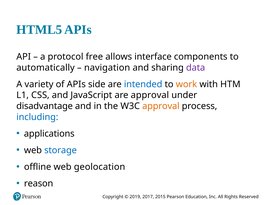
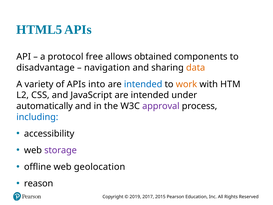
interface: interface -> obtained
automatically: automatically -> disadvantage
data colour: purple -> orange
side: side -> into
1: 1 -> 2
JavaScript are approval: approval -> intended
disadvantage: disadvantage -> automatically
approval at (161, 106) colour: orange -> purple
applications: applications -> accessibility
storage colour: blue -> purple
